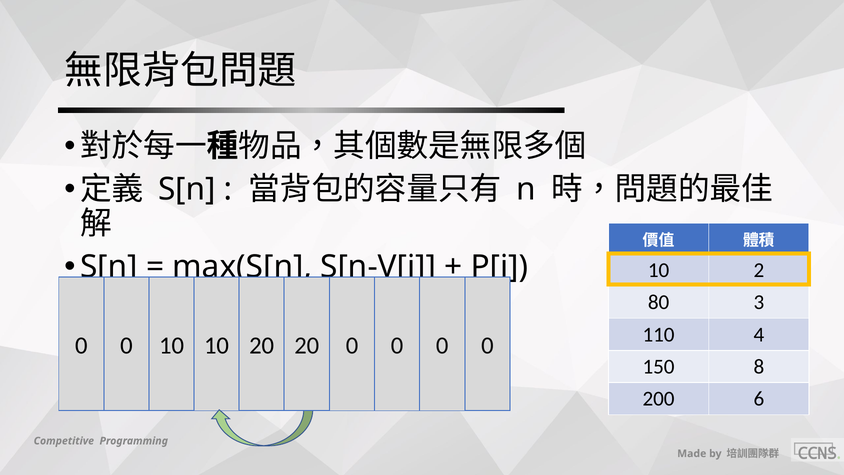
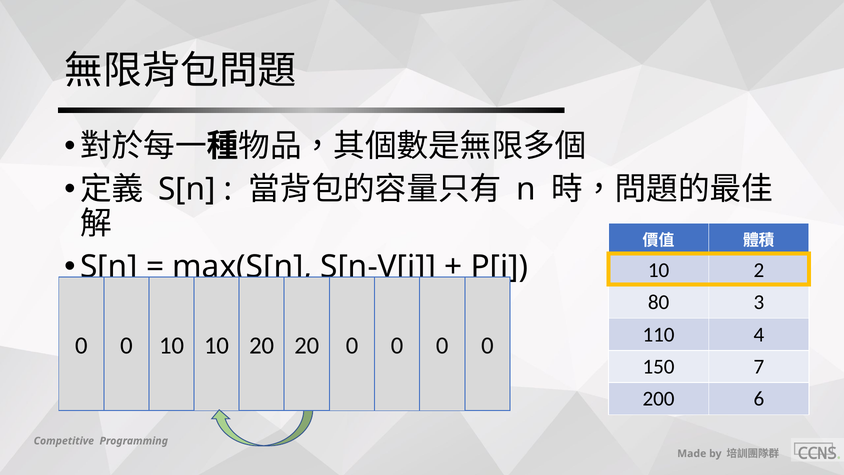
8: 8 -> 7
